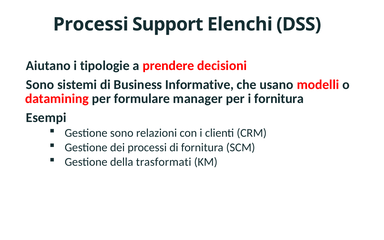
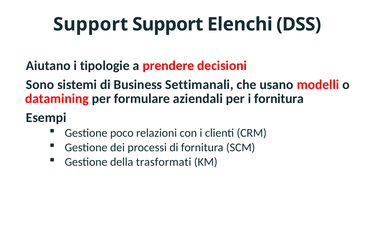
Processi at (91, 24): Processi -> Support
Informative: Informative -> Settimanali
manager: manager -> aziendali
Gestione sono: sono -> poco
